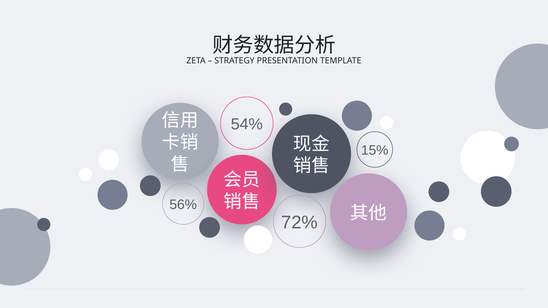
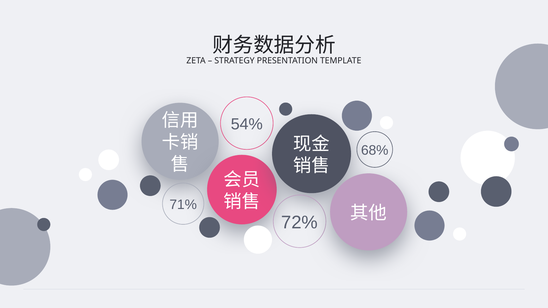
15%: 15% -> 68%
56%: 56% -> 71%
